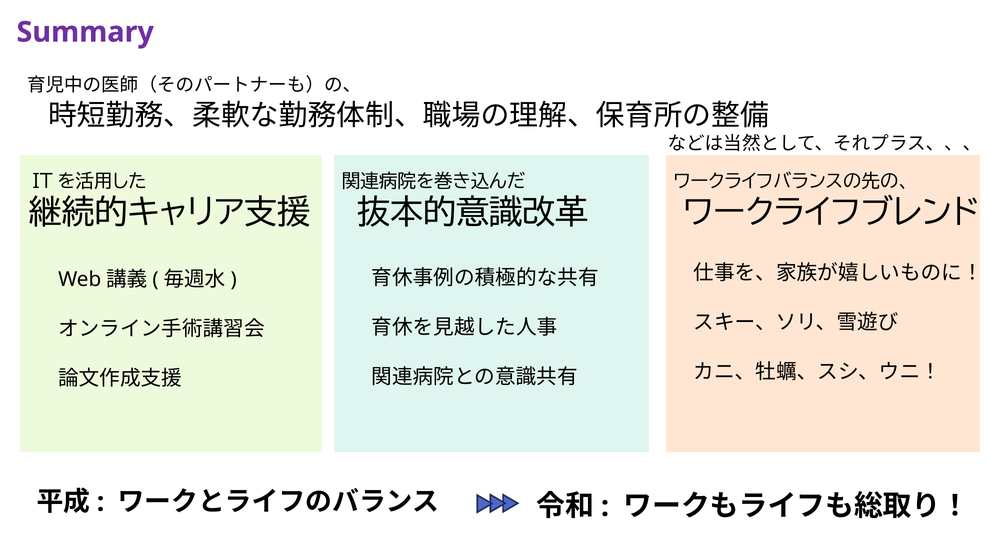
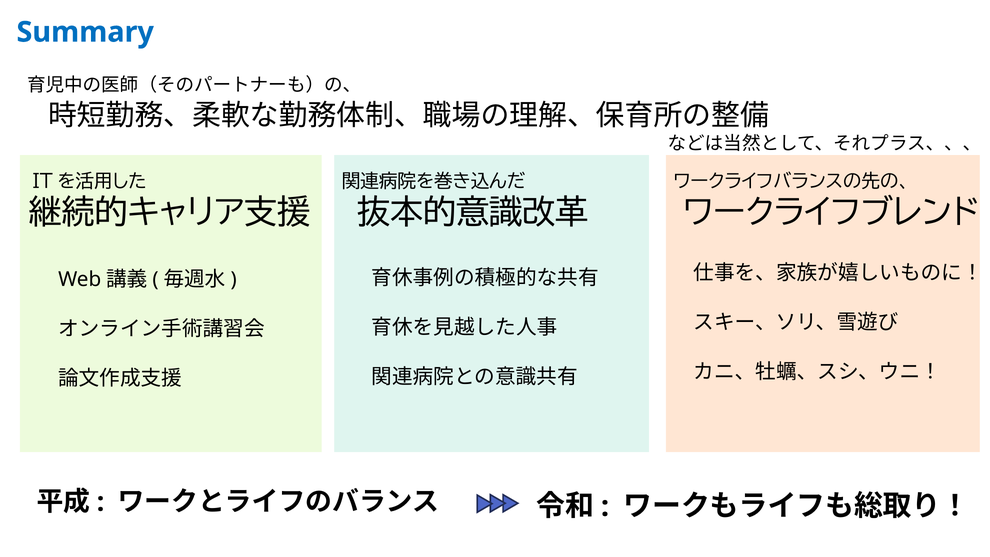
Summary colour: purple -> blue
